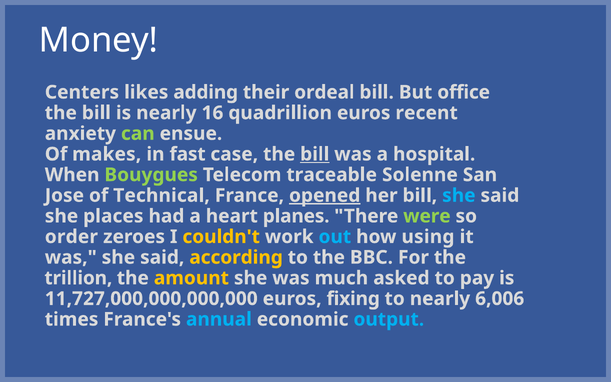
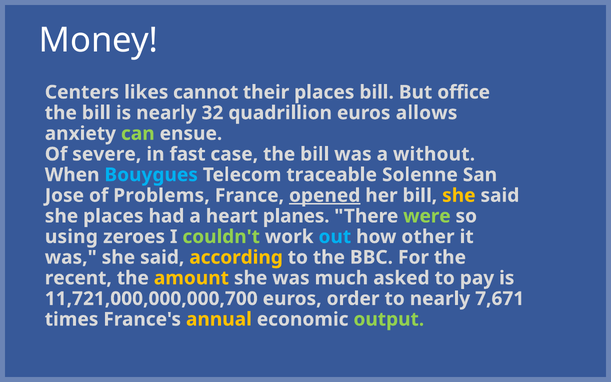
adding: adding -> cannot
their ordeal: ordeal -> places
16: 16 -> 32
recent: recent -> allows
makes: makes -> severe
bill at (315, 154) underline: present -> none
hospital: hospital -> without
Bouygues colour: light green -> light blue
Technical: Technical -> Problems
she at (459, 195) colour: light blue -> yellow
order: order -> using
couldn't colour: yellow -> light green
using: using -> other
trillion: trillion -> recent
11,727,000,000,000,000: 11,727,000,000,000,000 -> 11,721,000,000,000,700
fixing: fixing -> order
6,006: 6,006 -> 7,671
annual colour: light blue -> yellow
output colour: light blue -> light green
